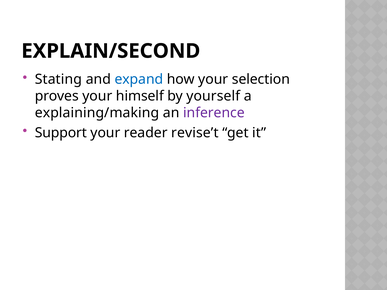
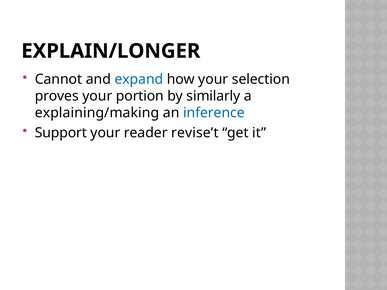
EXPLAIN/SECOND: EXPLAIN/SECOND -> EXPLAIN/LONGER
Stating: Stating -> Cannot
himself: himself -> portion
yourself: yourself -> similarly
inference colour: purple -> blue
